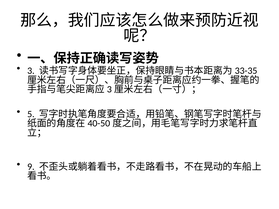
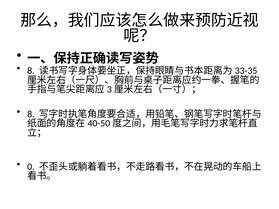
3 at (31, 71): 3 -> 8
5 at (31, 114): 5 -> 8
9: 9 -> 0
